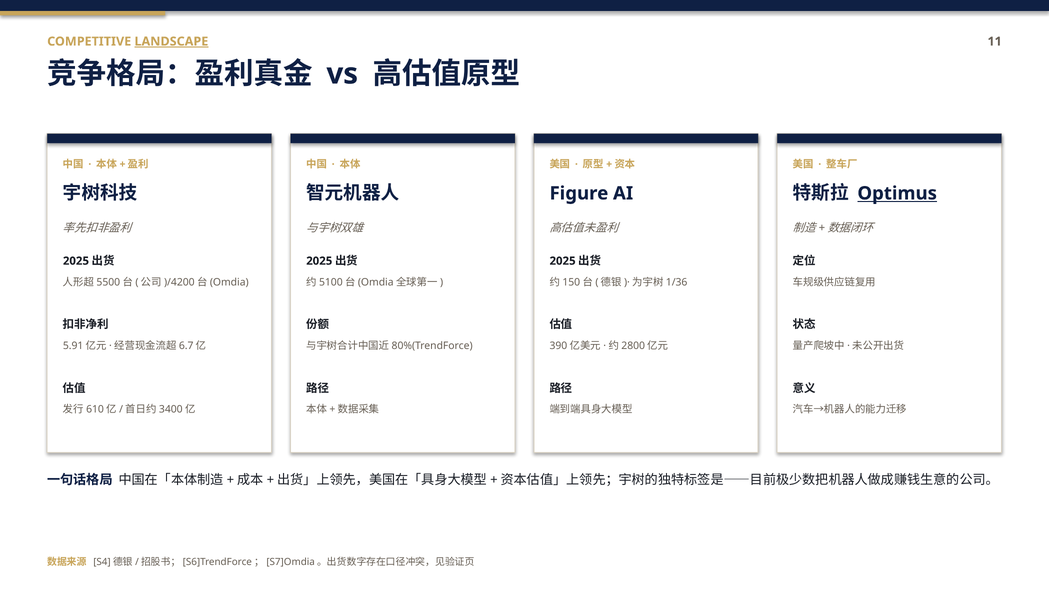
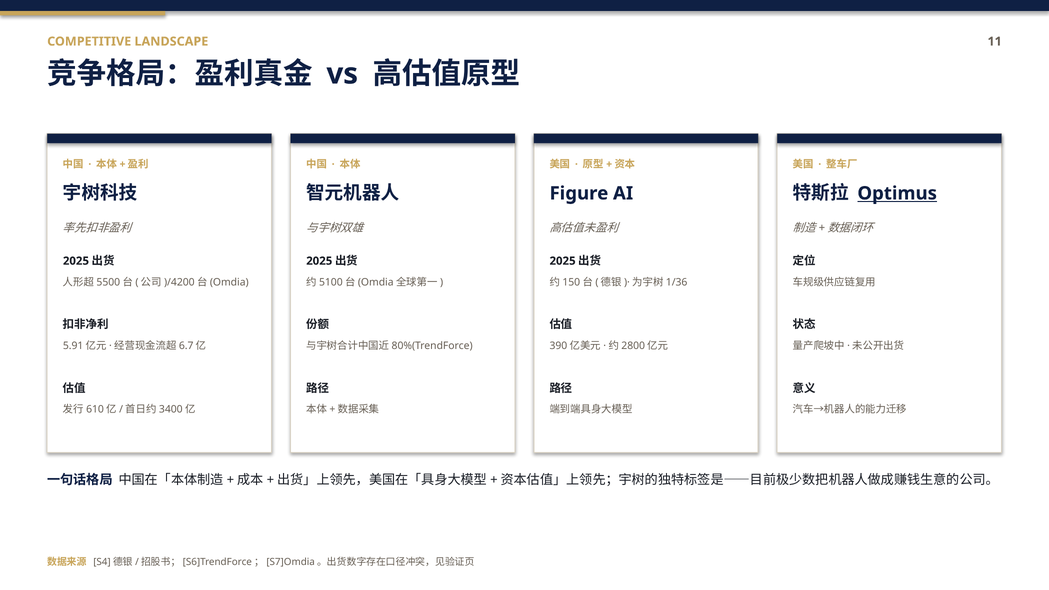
LANDSCAPE underline: present -> none
